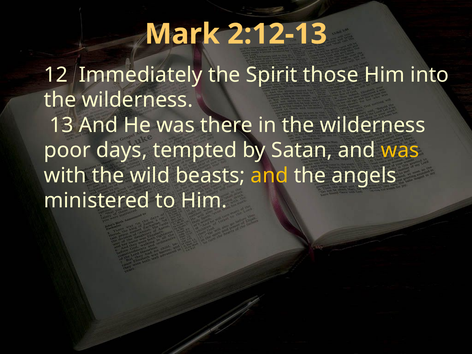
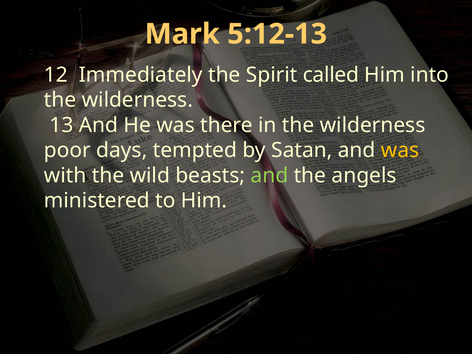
2:12-13: 2:12-13 -> 5:12-13
those: those -> called
and at (269, 176) colour: yellow -> light green
